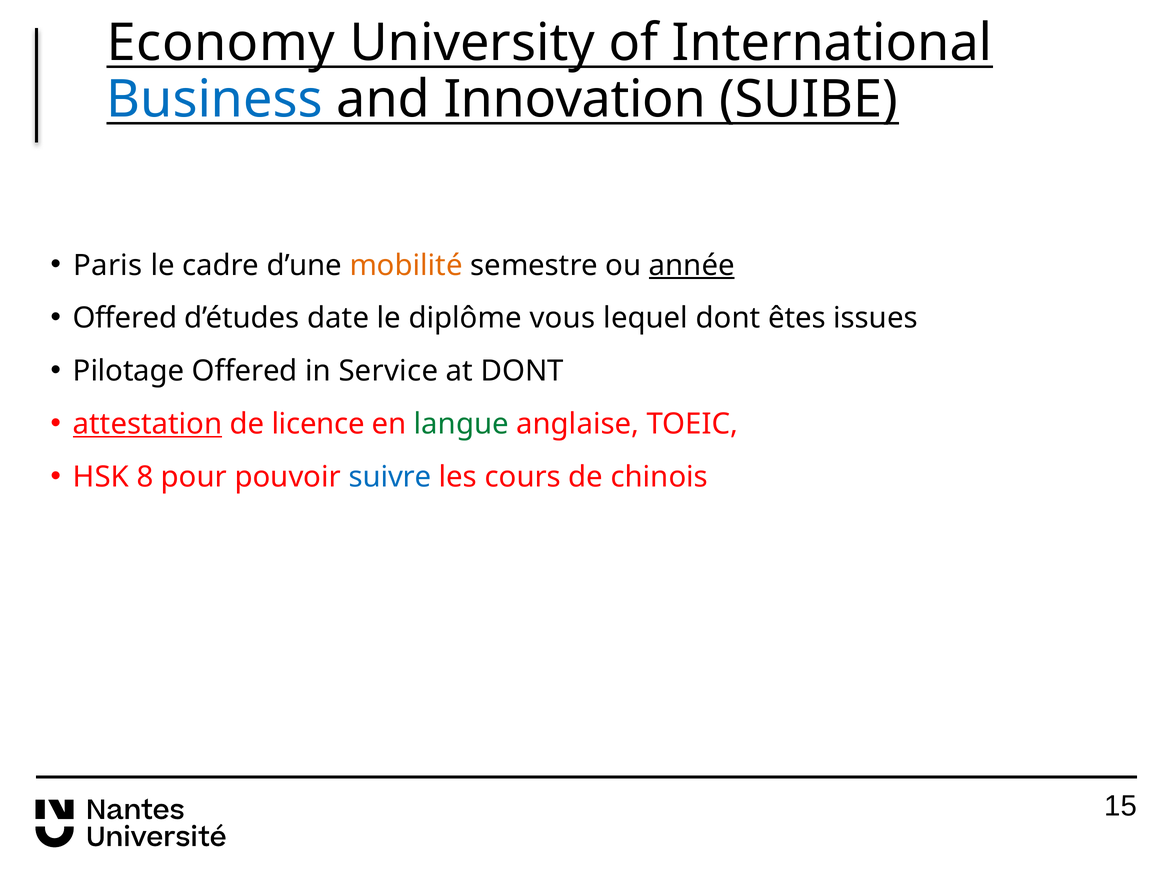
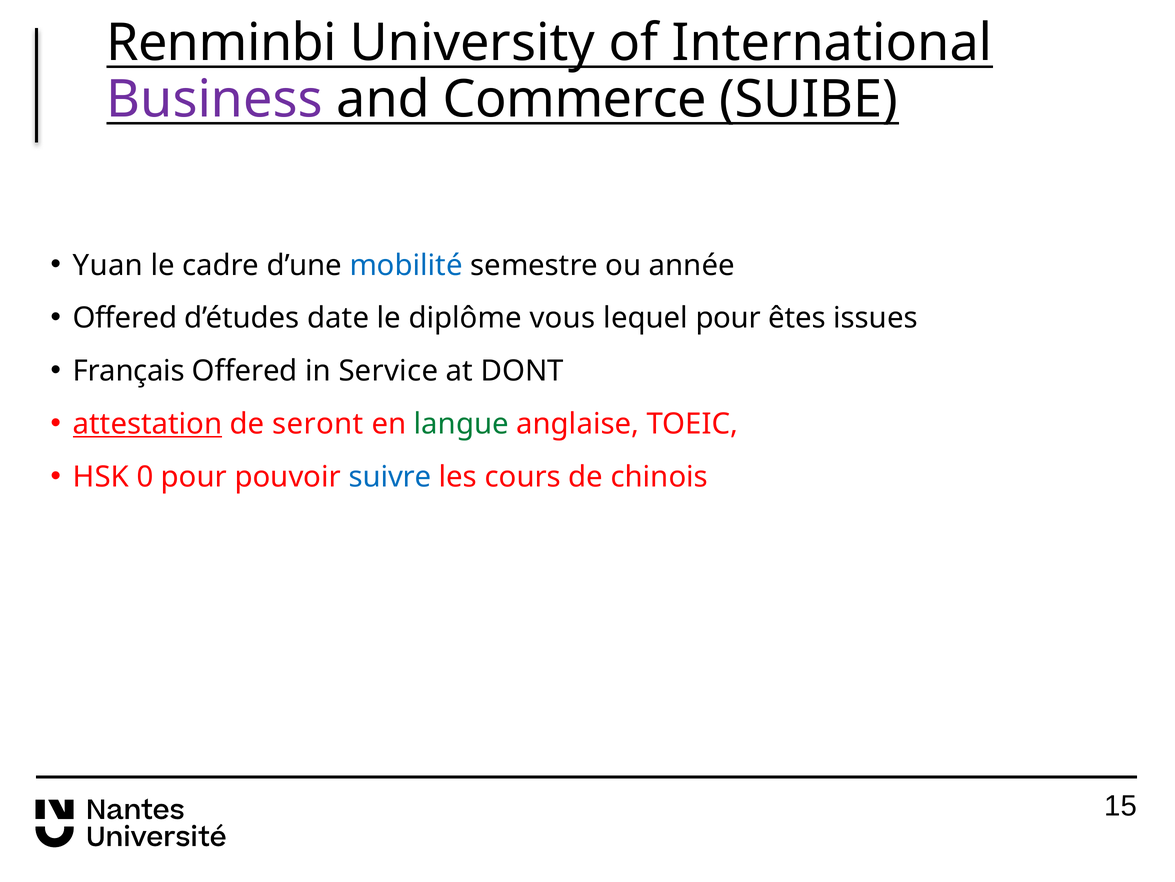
Economy: Economy -> Renminbi
Business colour: blue -> purple
Innovation: Innovation -> Commerce
Paris: Paris -> Yuan
mobilité colour: orange -> blue
année underline: present -> none
lequel dont: dont -> pour
Pilotage: Pilotage -> Français
licence: licence -> seront
8: 8 -> 0
